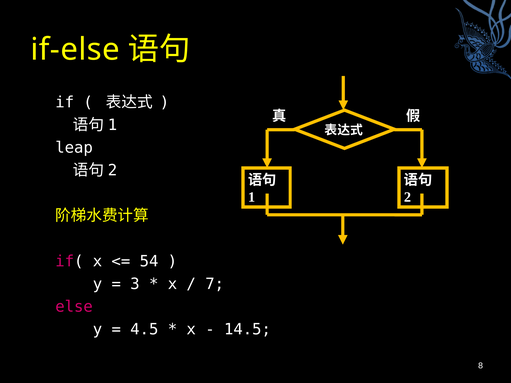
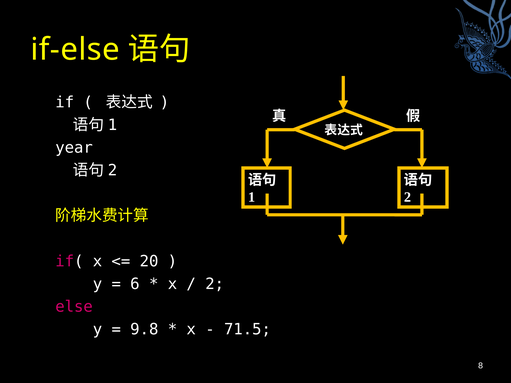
leap: leap -> year
54: 54 -> 20
3: 3 -> 6
7 at (215, 284): 7 -> 2
4.5: 4.5 -> 9.8
14.5: 14.5 -> 71.5
